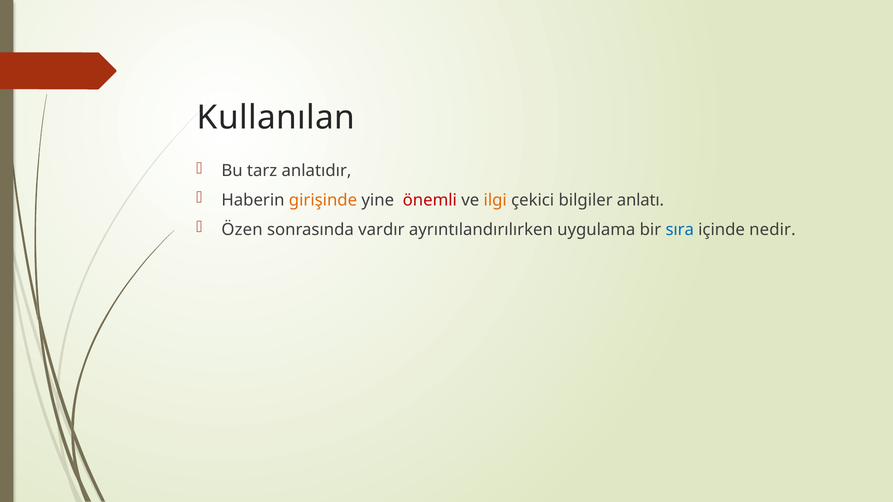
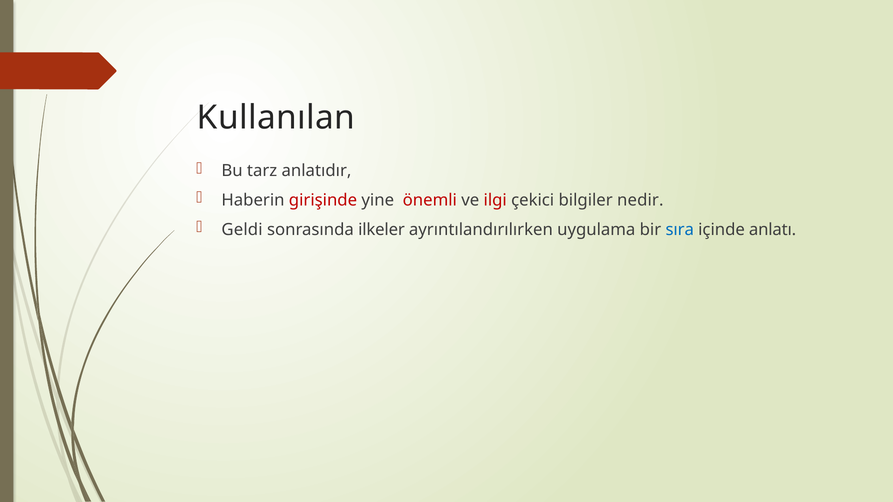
girişinde colour: orange -> red
ilgi colour: orange -> red
anlatı: anlatı -> nedir
Özen: Özen -> Geldi
vardır: vardır -> ilkeler
nedir: nedir -> anlatı
